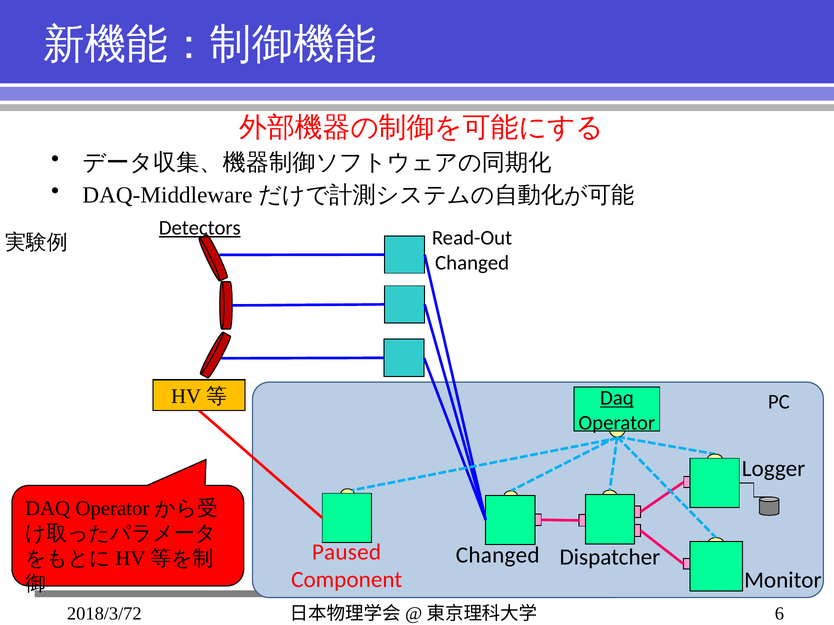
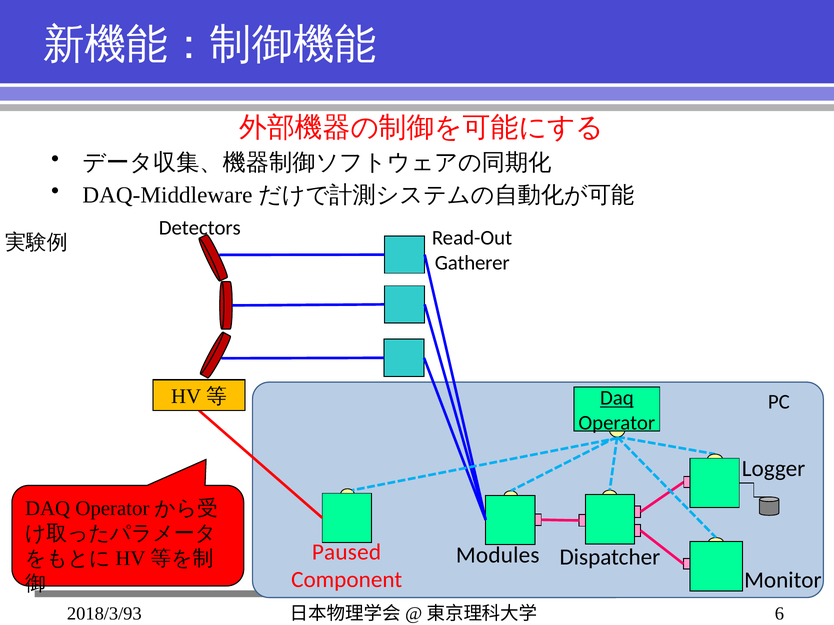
Detectors underline: present -> none
Changed at (472, 263): Changed -> Gatherer
Changed at (498, 556): Changed -> Modules
2018/3/72: 2018/3/72 -> 2018/3/93
